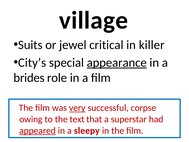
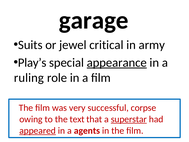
village: village -> garage
killer: killer -> army
City’s: City’s -> Play’s
brides: brides -> ruling
very underline: present -> none
superstar underline: none -> present
sleepy: sleepy -> agents
